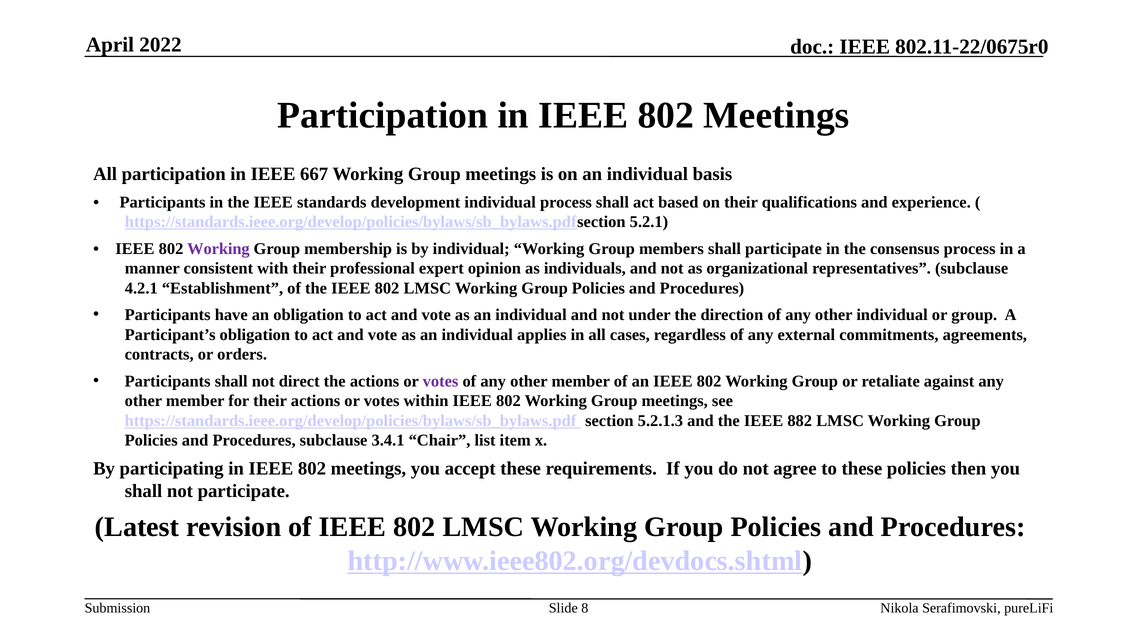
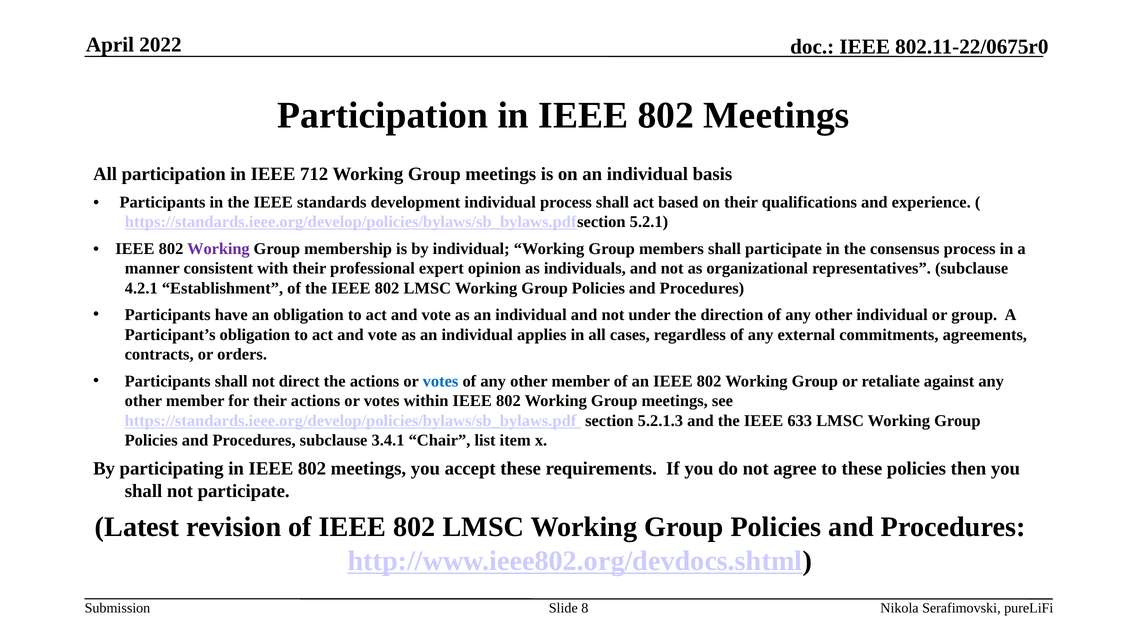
667: 667 -> 712
votes at (441, 381) colour: purple -> blue
882: 882 -> 633
